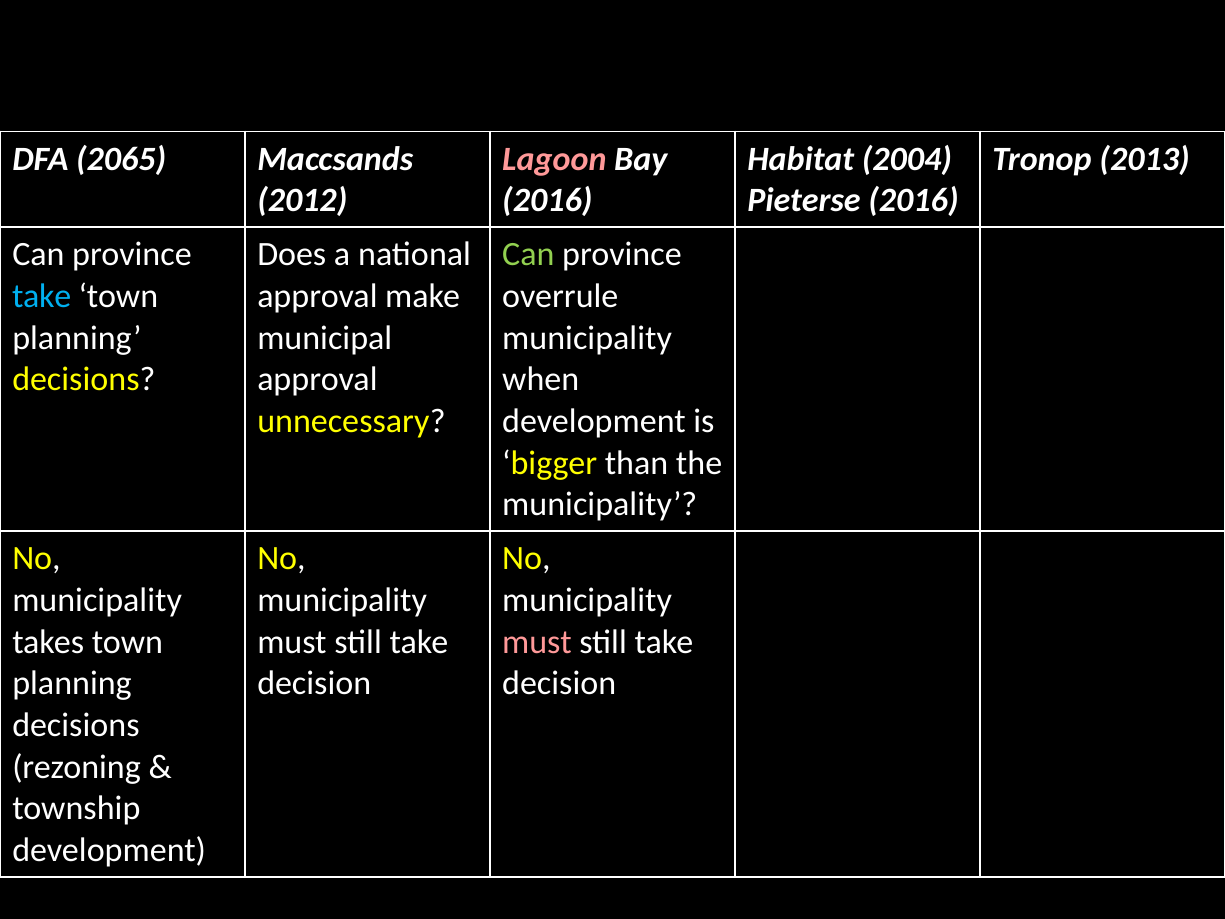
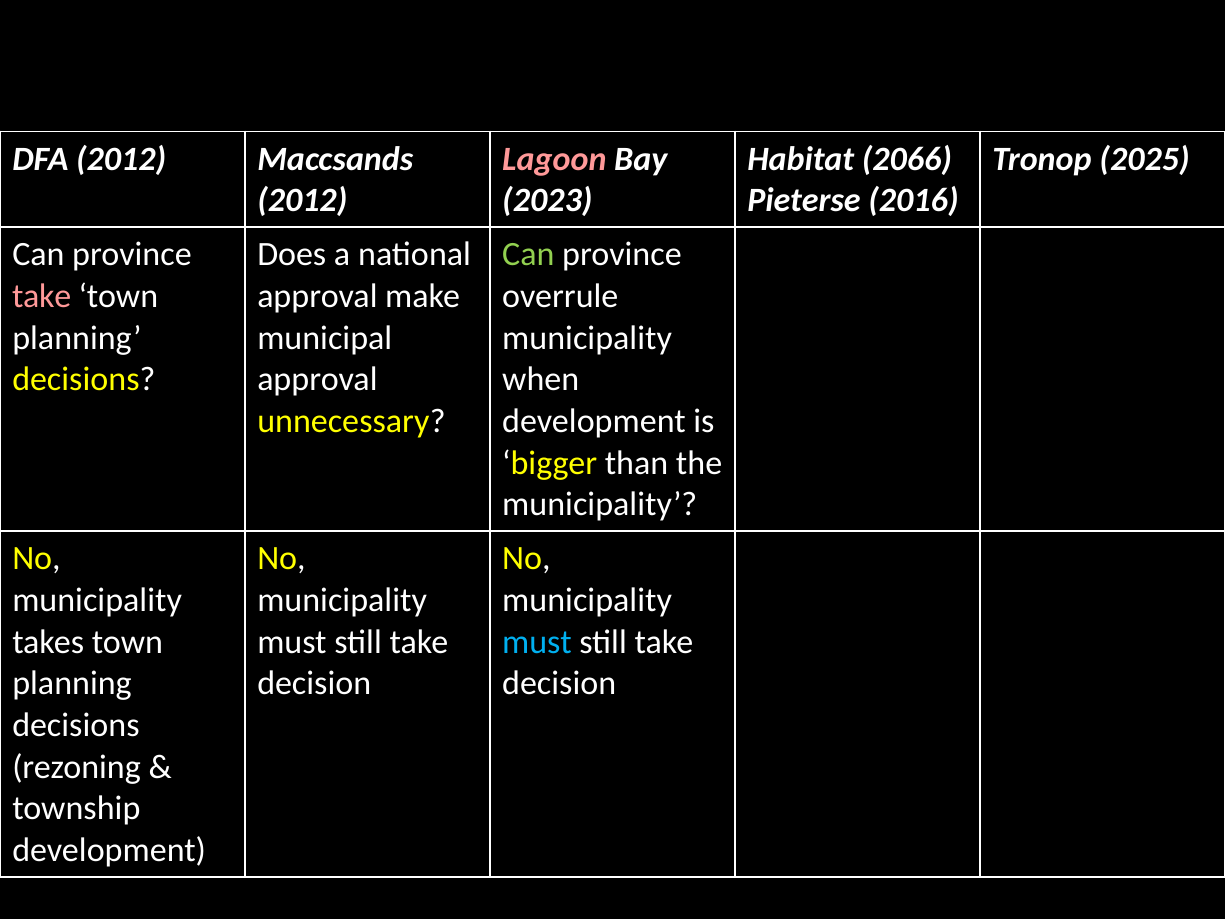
DFA 2065: 2065 -> 2012
2004: 2004 -> 2066
2013: 2013 -> 2025
2016 at (547, 200): 2016 -> 2023
take at (42, 296) colour: light blue -> pink
must at (537, 642) colour: pink -> light blue
